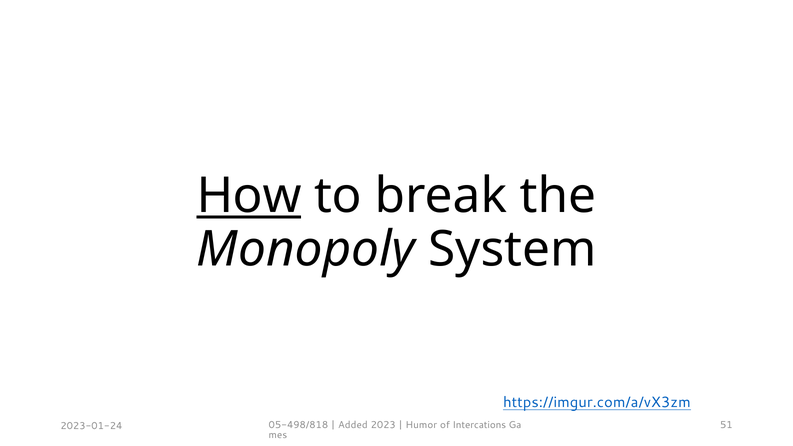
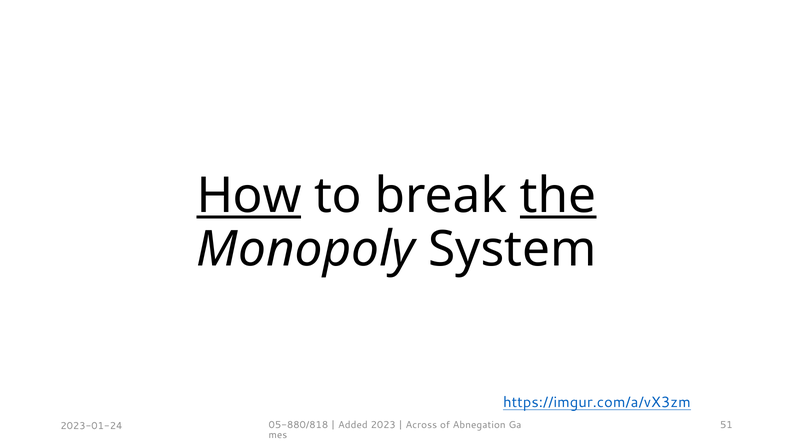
the underline: none -> present
05-498/818: 05-498/818 -> 05-880/818
Humor: Humor -> Across
Intercations: Intercations -> Abnegation
